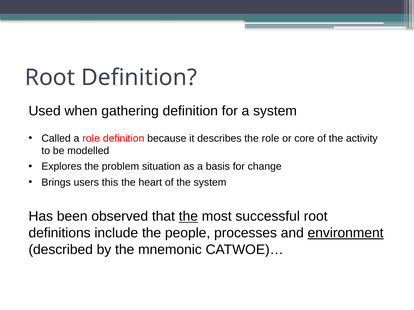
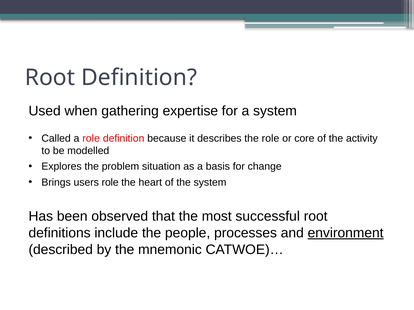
gathering definition: definition -> expertise
users this: this -> role
the at (188, 217) underline: present -> none
